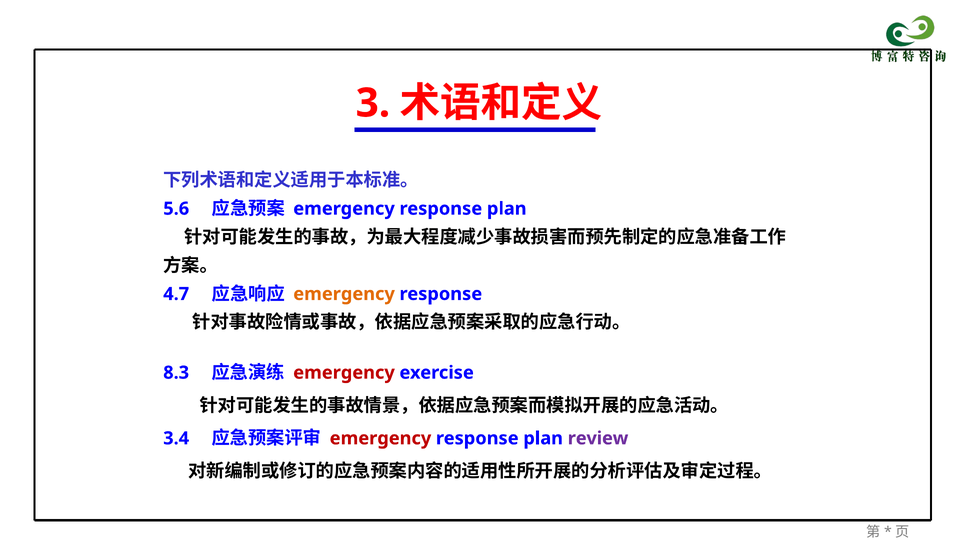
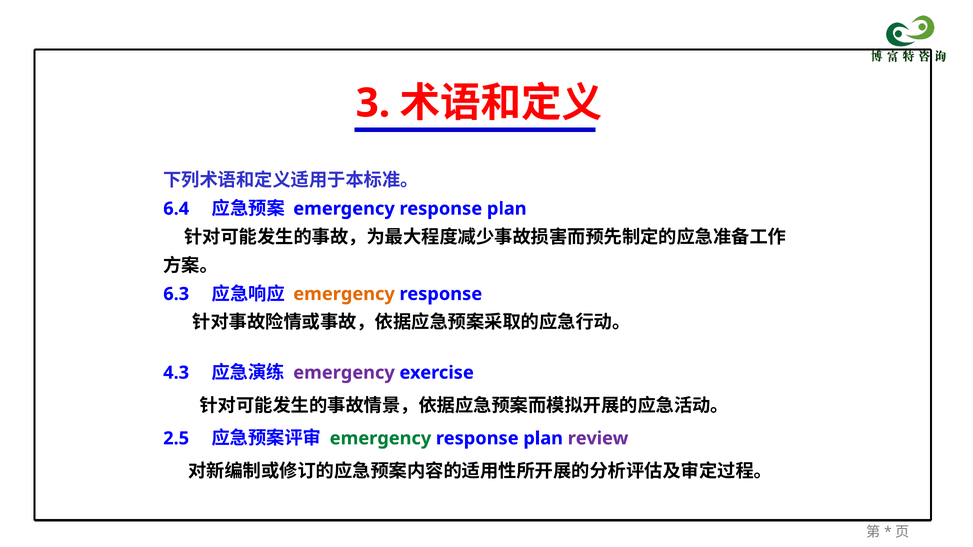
5.6: 5.6 -> 6.4
4.7: 4.7 -> 6.3
8.3: 8.3 -> 4.3
emergency at (344, 373) colour: red -> purple
3.4: 3.4 -> 2.5
emergency at (380, 439) colour: red -> green
